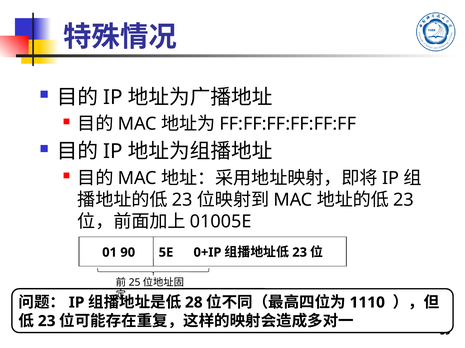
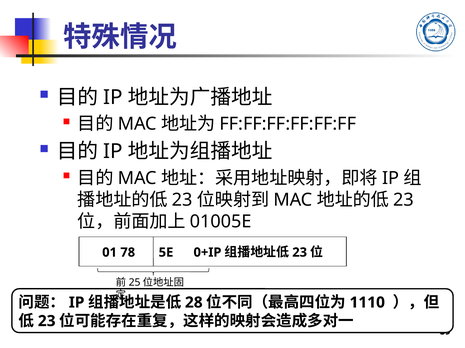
90: 90 -> 78
